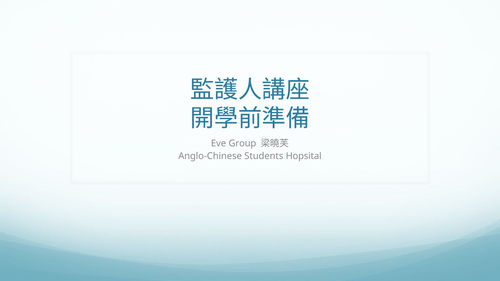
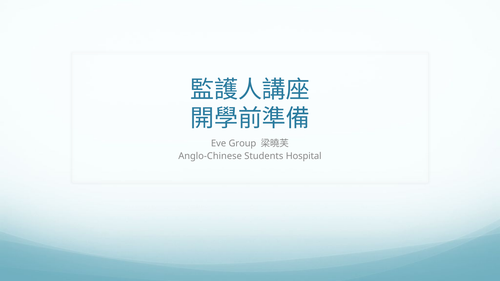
Hopsital: Hopsital -> Hospital
